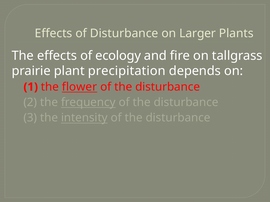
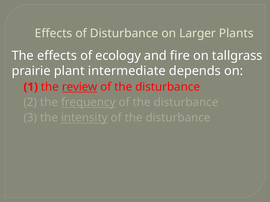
precipitation: precipitation -> intermediate
flower: flower -> review
